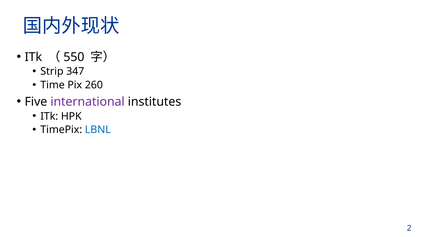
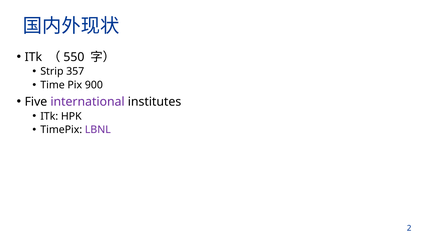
347: 347 -> 357
260: 260 -> 900
LBNL colour: blue -> purple
